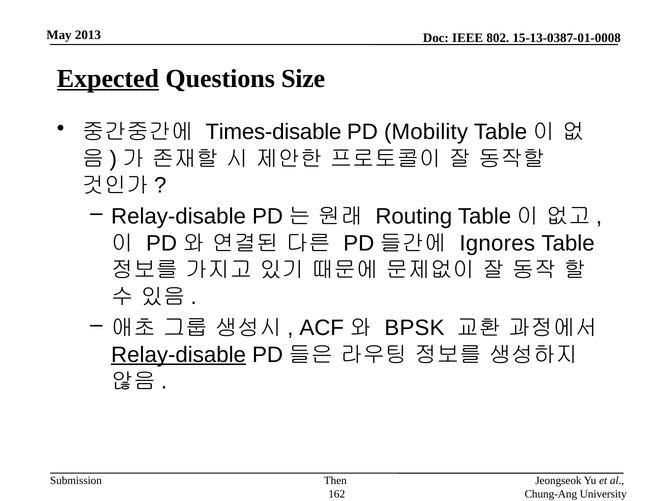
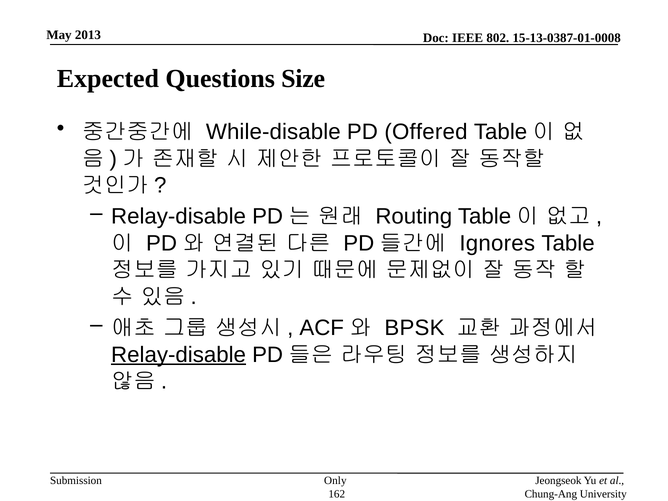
Expected underline: present -> none
Times-disable: Times-disable -> While-disable
Mobility: Mobility -> Offered
Then: Then -> Only
